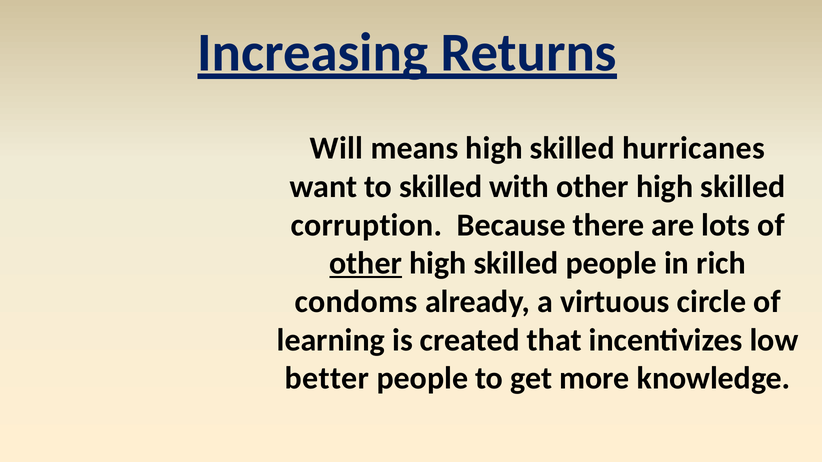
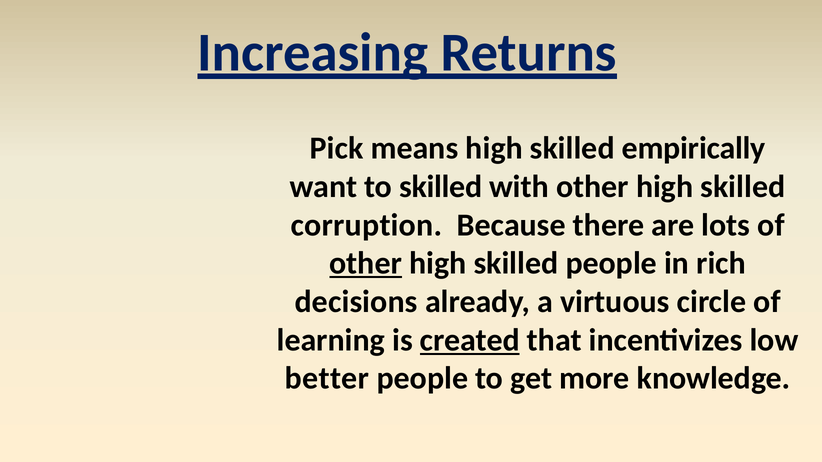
Will: Will -> Pick
hurricanes: hurricanes -> empirically
condoms: condoms -> decisions
created underline: none -> present
